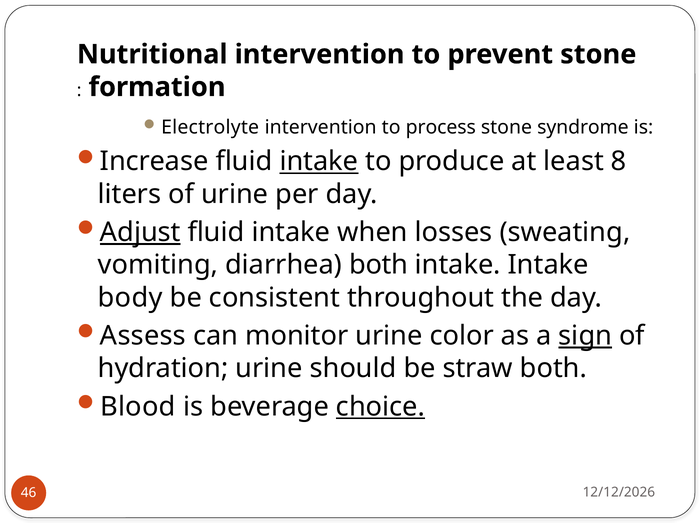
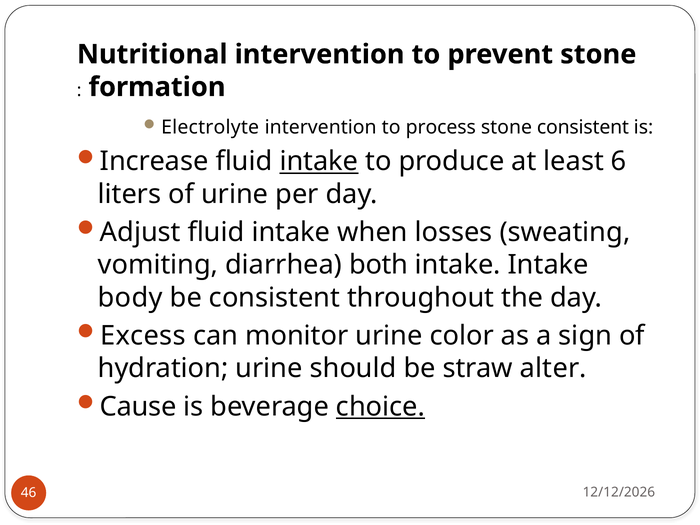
stone syndrome: syndrome -> consistent
8: 8 -> 6
Adjust underline: present -> none
Assess: Assess -> Excess
sign underline: present -> none
straw both: both -> alter
Blood: Blood -> Cause
